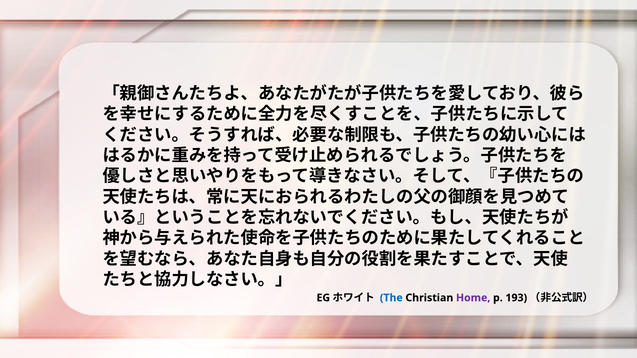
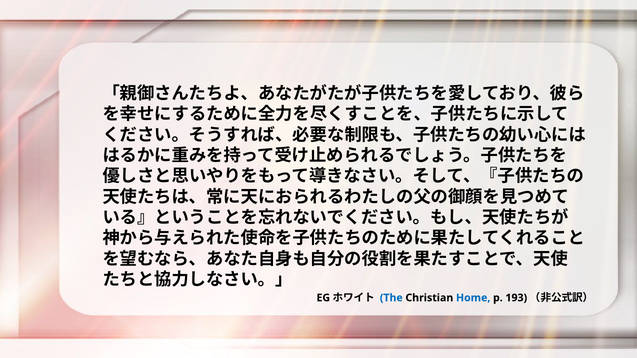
Home colour: purple -> blue
